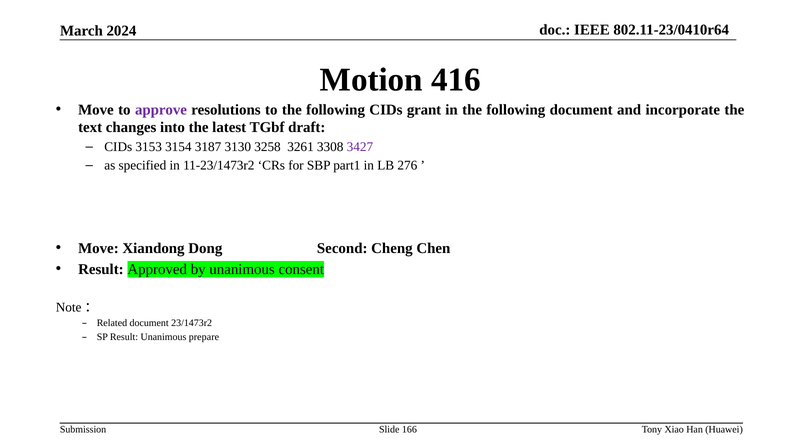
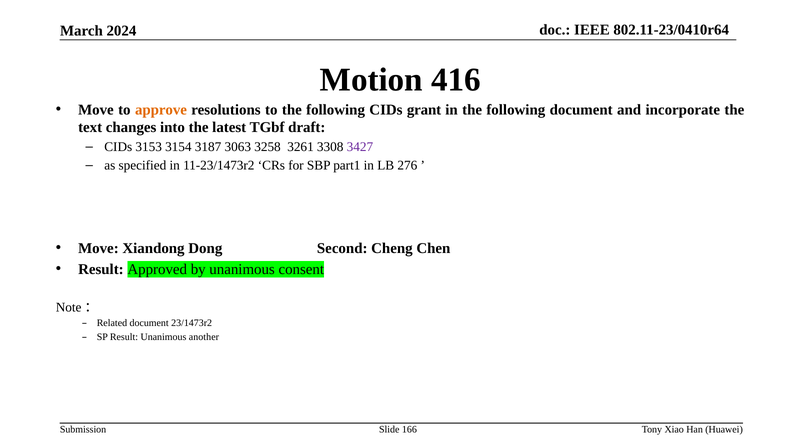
approve colour: purple -> orange
3130: 3130 -> 3063
prepare: prepare -> another
